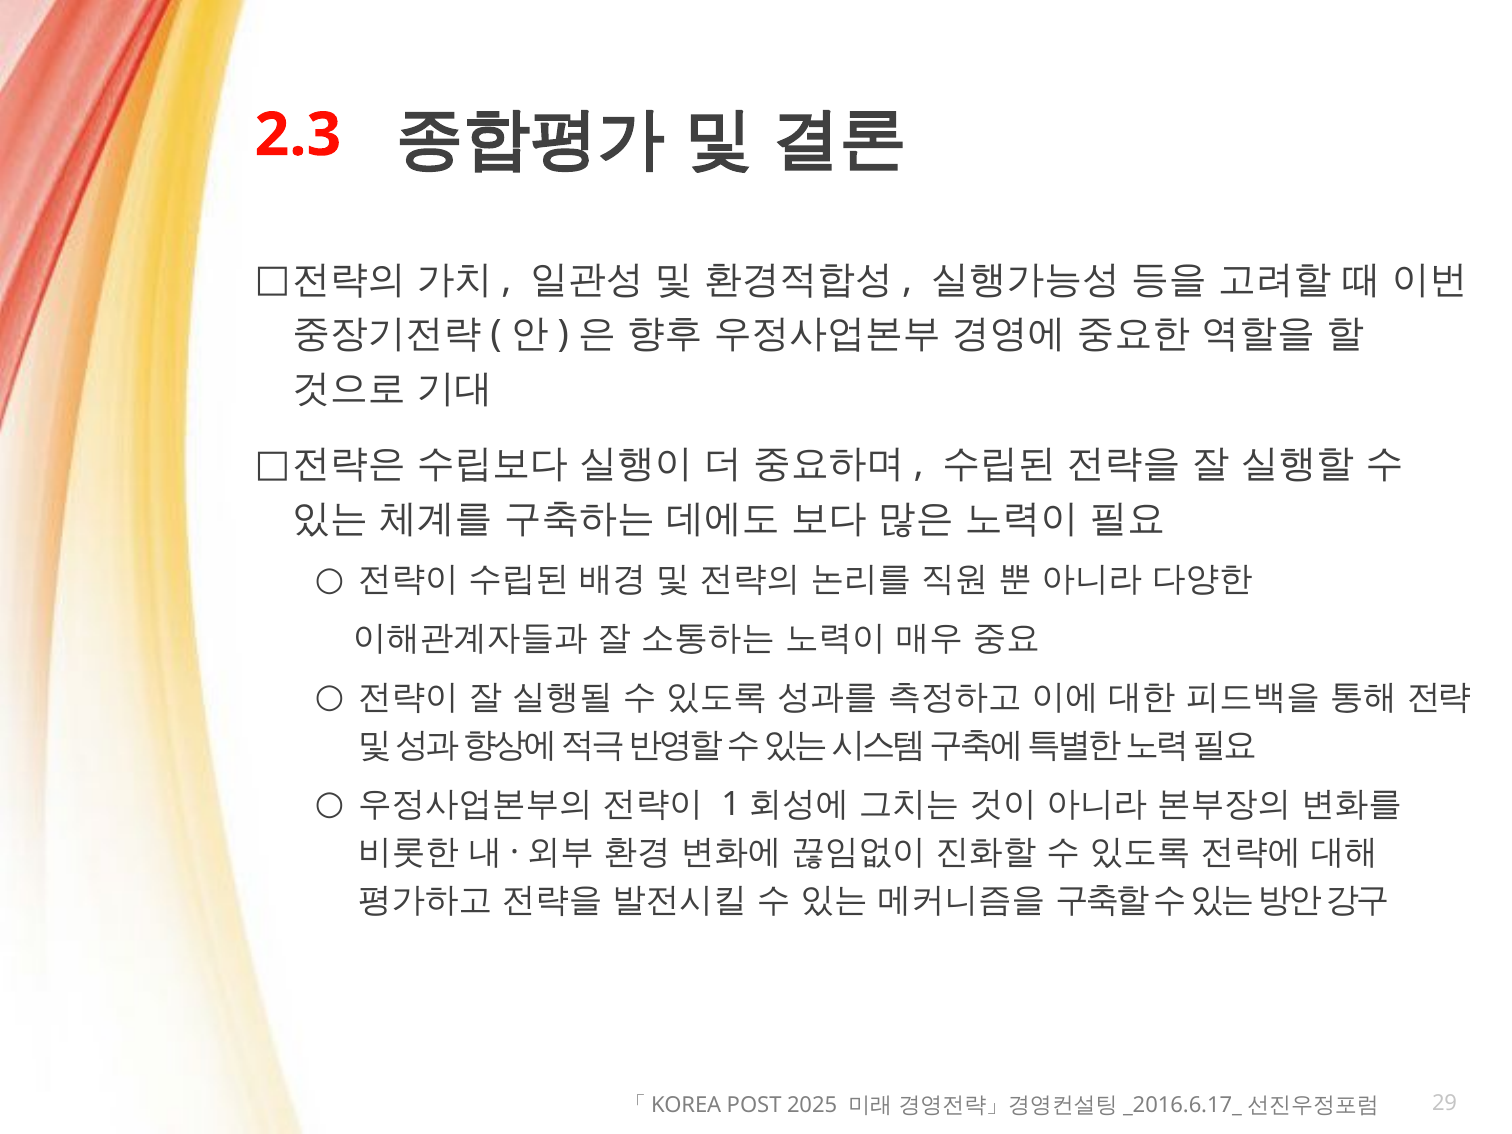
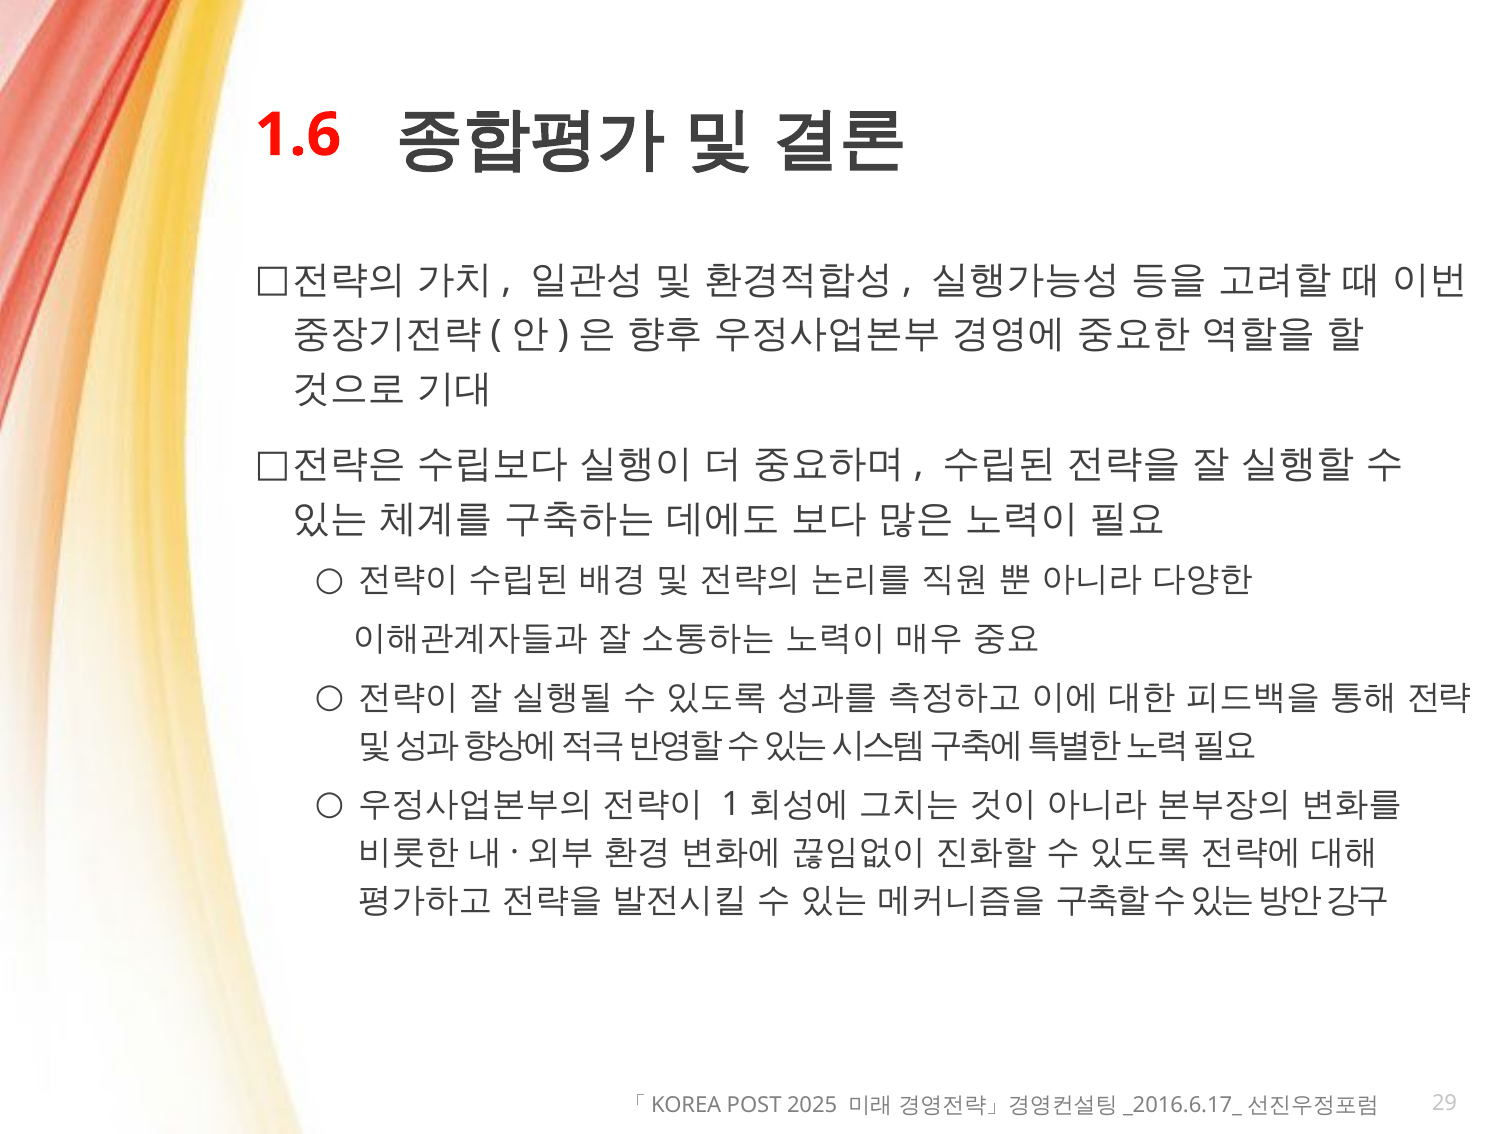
2.3: 2.3 -> 1.6
